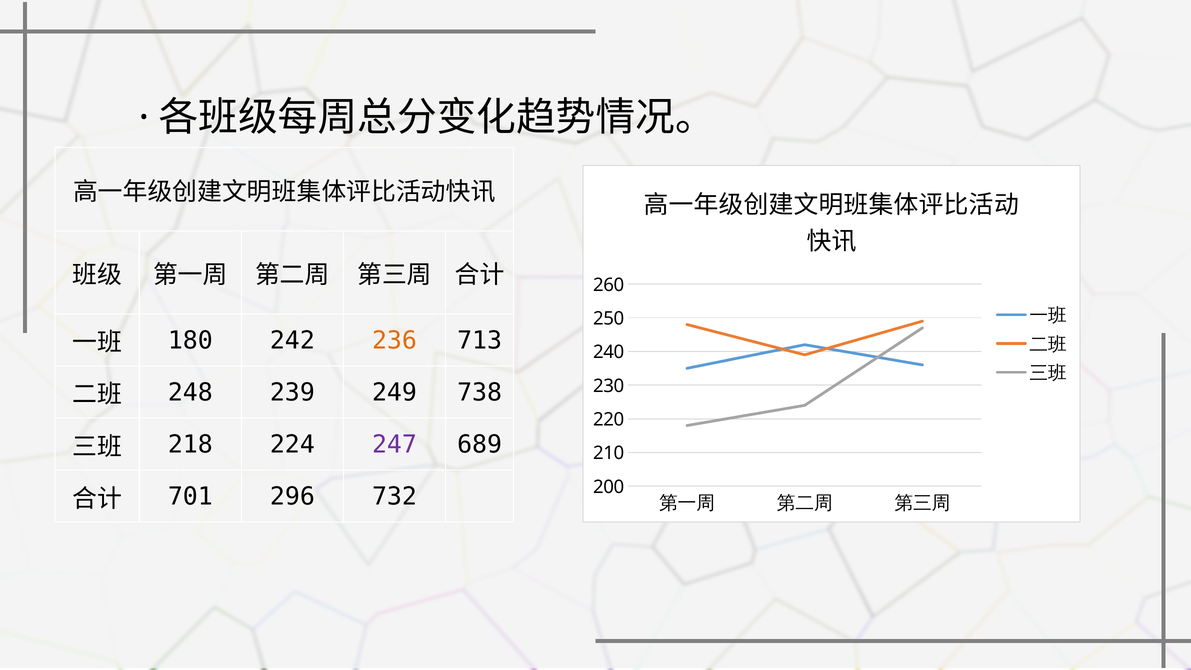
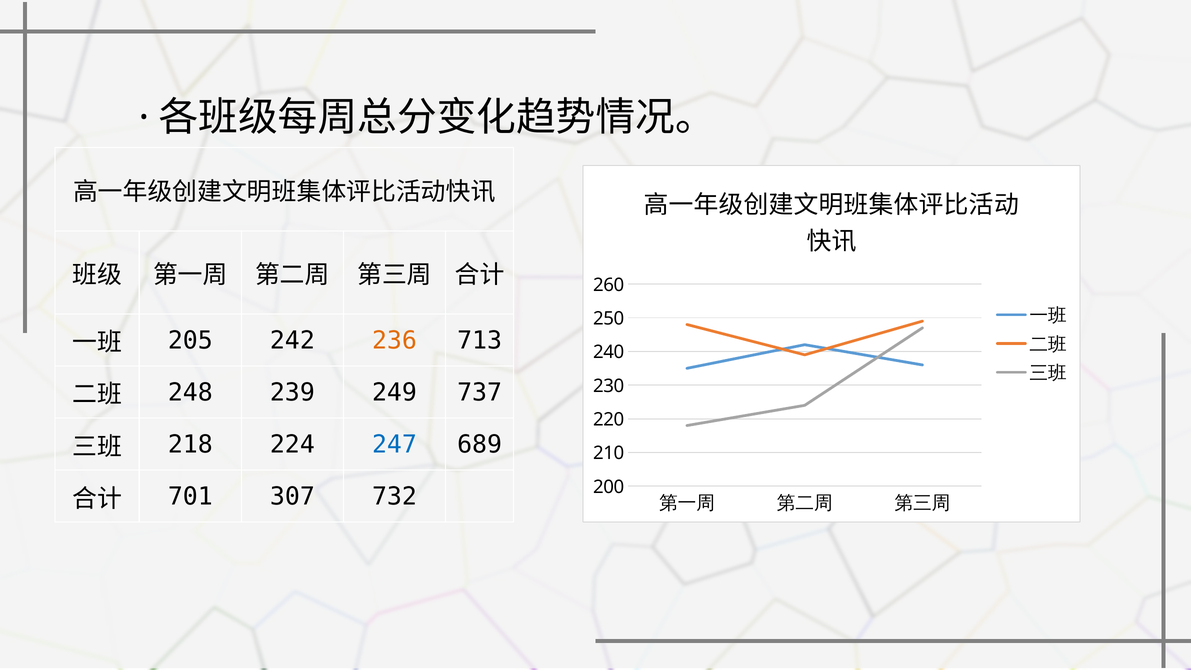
180: 180 -> 205
738: 738 -> 737
247 colour: purple -> blue
296: 296 -> 307
